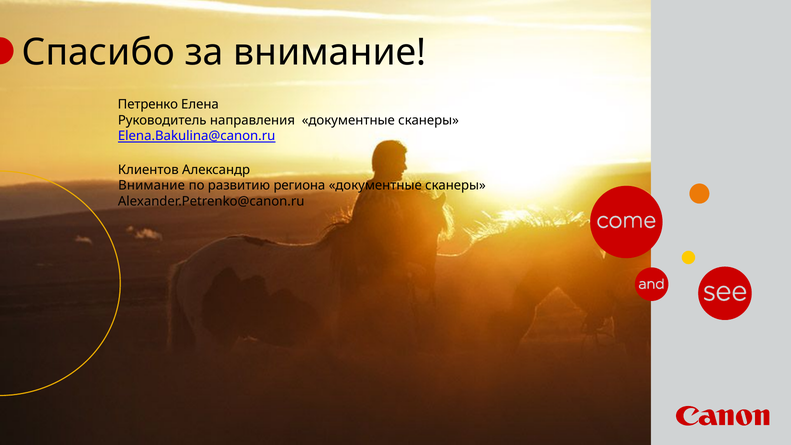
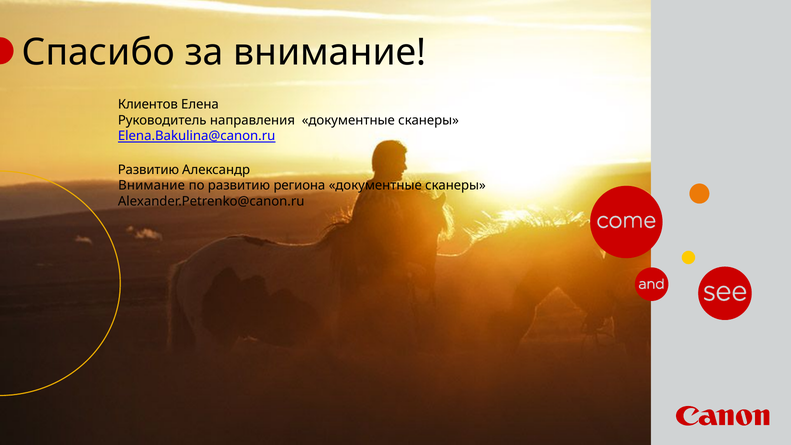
Петренко: Петренко -> Клиентов
Клиентов at (148, 170): Клиентов -> Развитию
